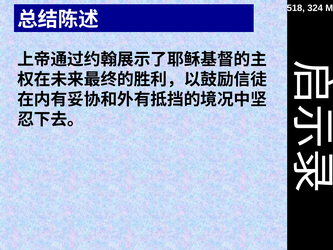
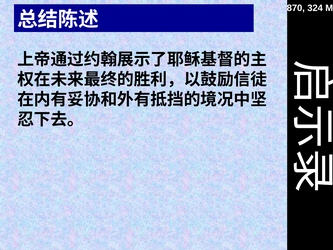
518: 518 -> 870
